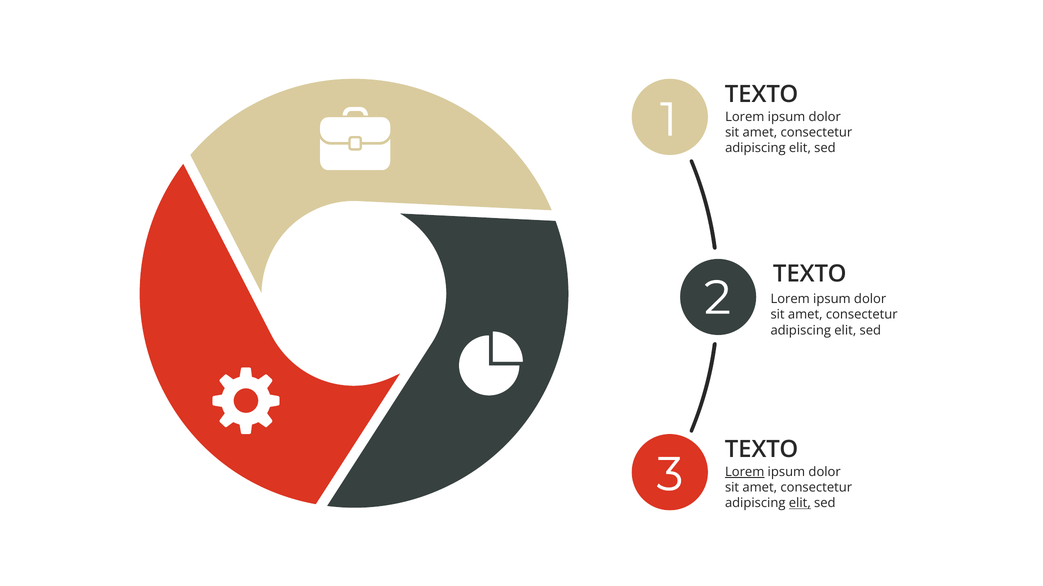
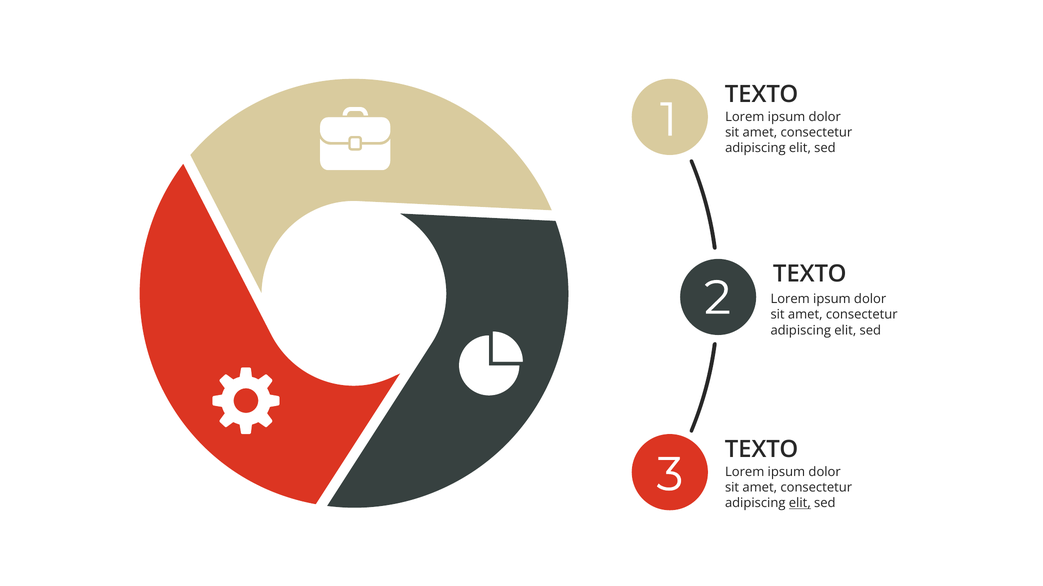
Lorem at (745, 472) underline: present -> none
